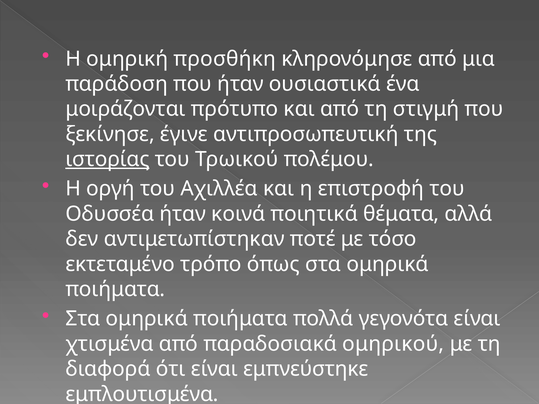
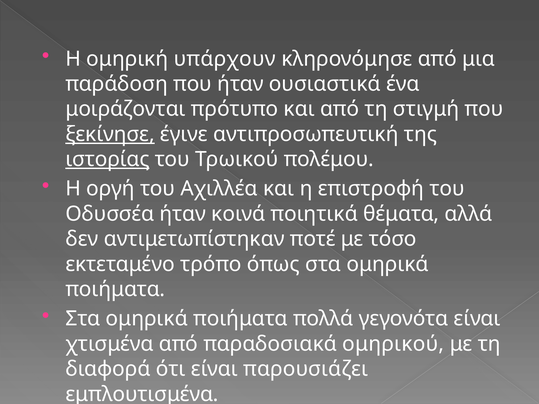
προσθήκη: προσθήκη -> υπάρχουν
ξεκίνησε underline: none -> present
εμπνεύστηκε: εμπνεύστηκε -> παρουσιάζει
